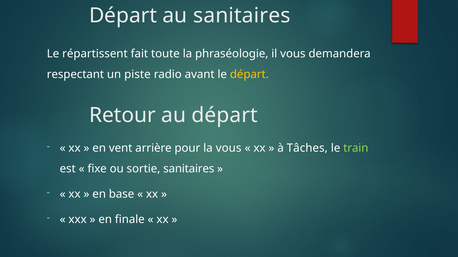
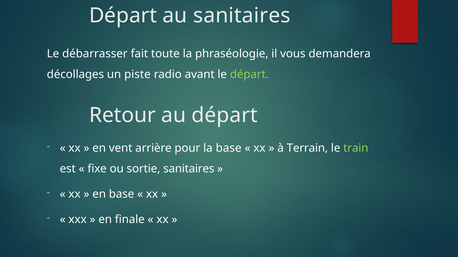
répartissent: répartissent -> débarrasser
respectant: respectant -> décollages
départ at (249, 75) colour: yellow -> light green
la vous: vous -> base
Tâches: Tâches -> Terrain
